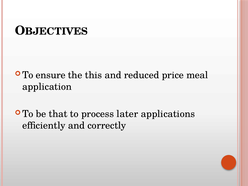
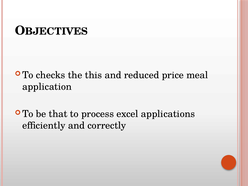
ensure: ensure -> checks
later: later -> excel
